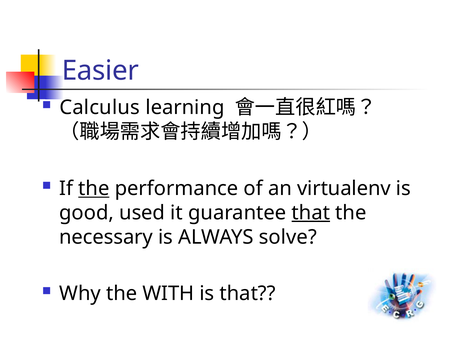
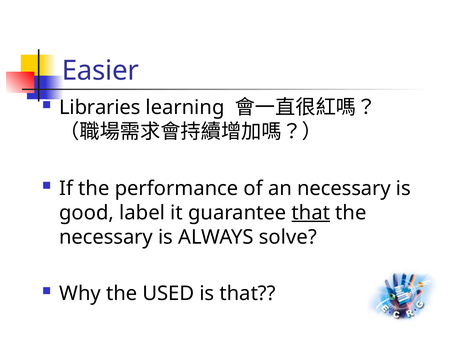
Calculus: Calculus -> Libraries
the at (94, 189) underline: present -> none
an virtualenv: virtualenv -> necessary
used: used -> label
WITH: WITH -> USED
